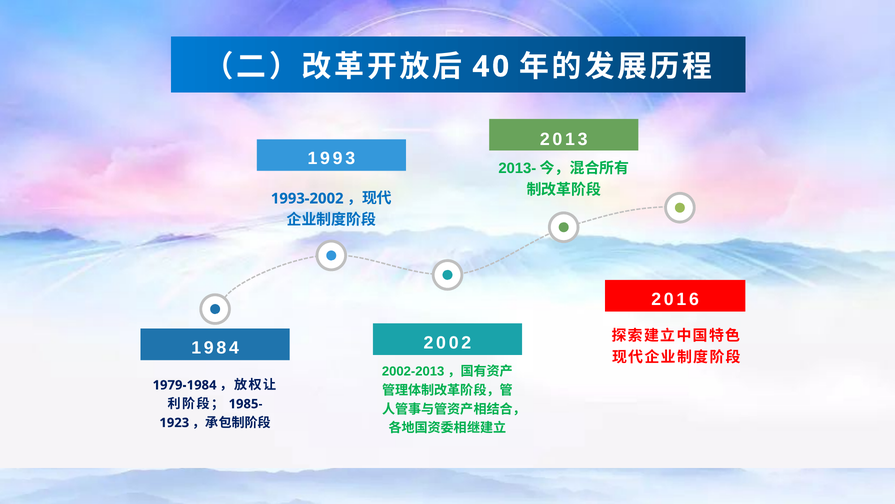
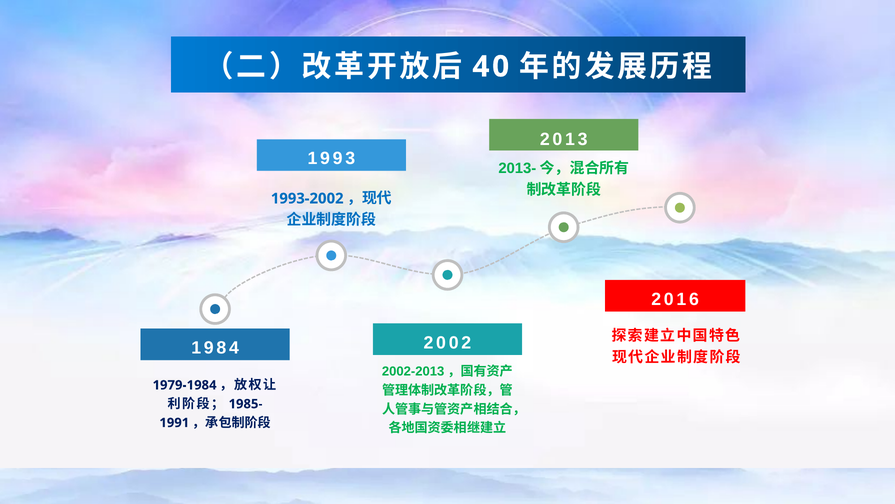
1923: 1923 -> 1991
